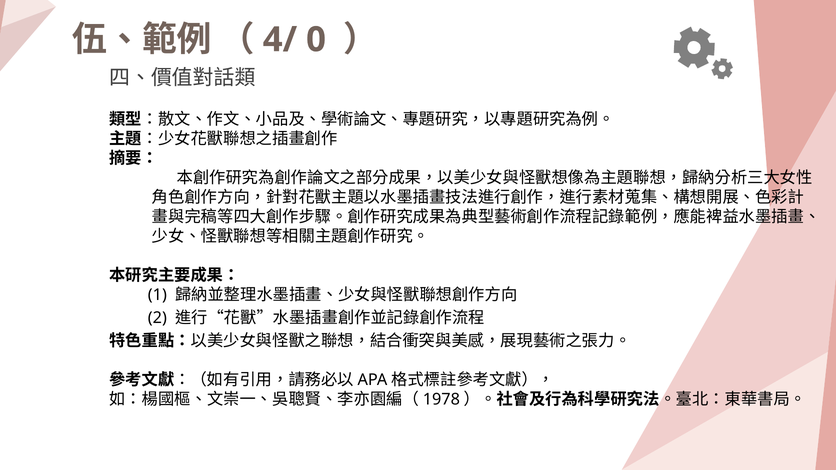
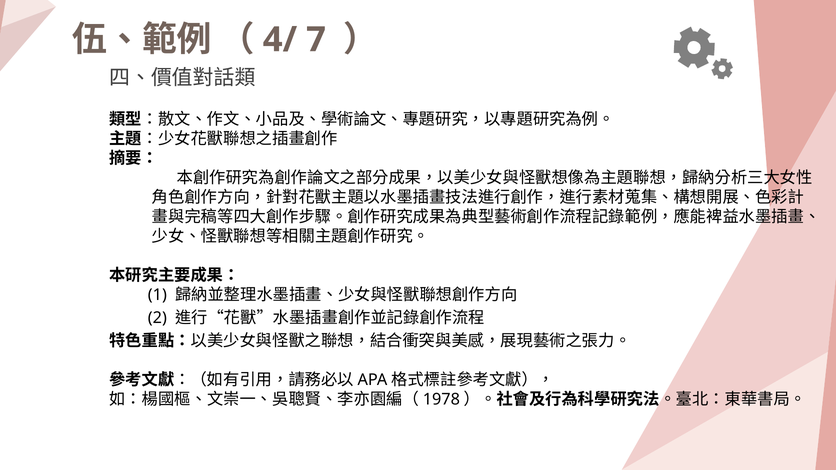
0: 0 -> 7
